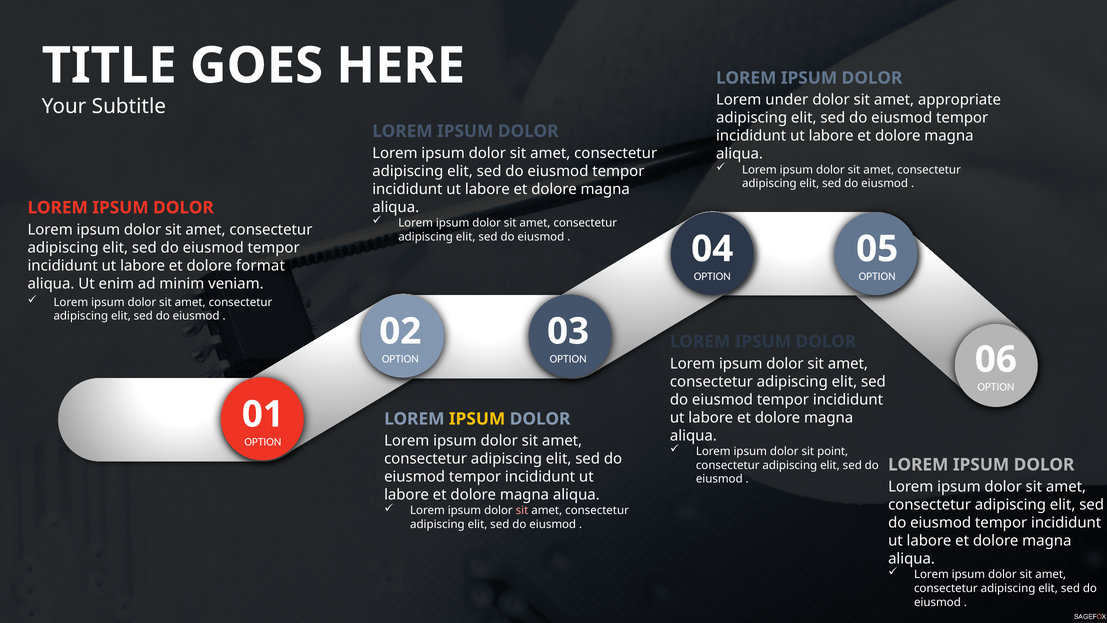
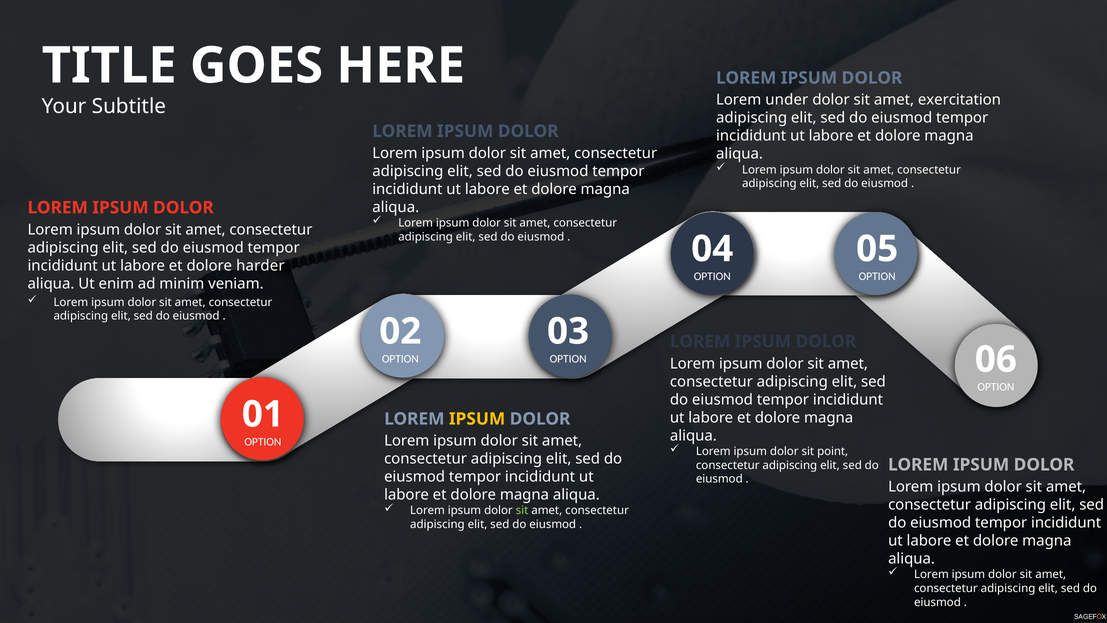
appropriate: appropriate -> exercitation
format: format -> harder
sit at (522, 510) colour: pink -> light green
